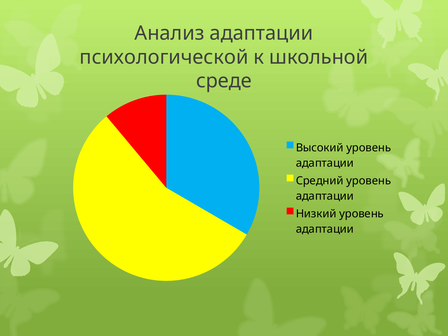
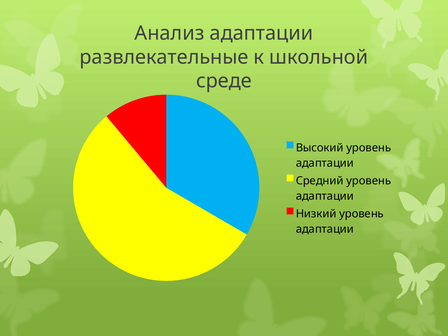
психологической: психологической -> развлекательные
